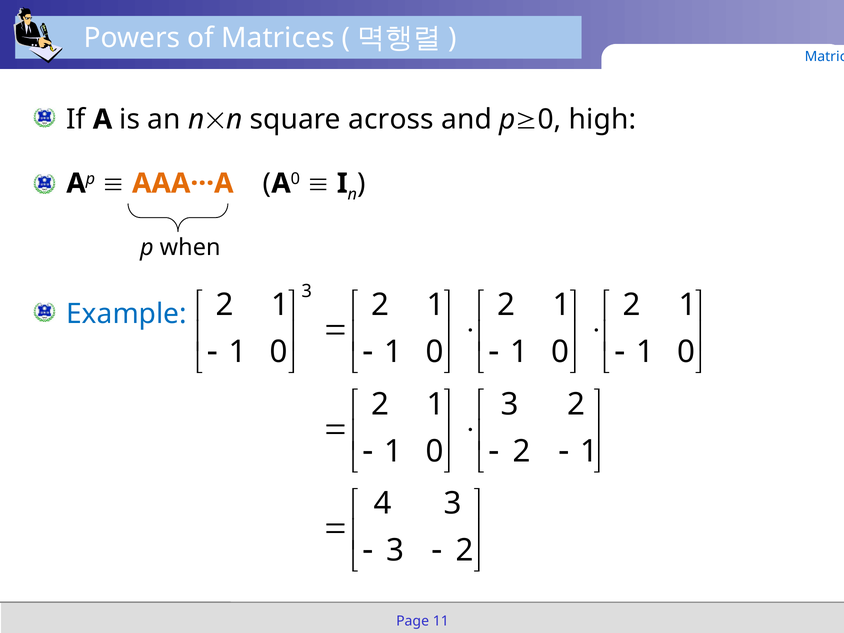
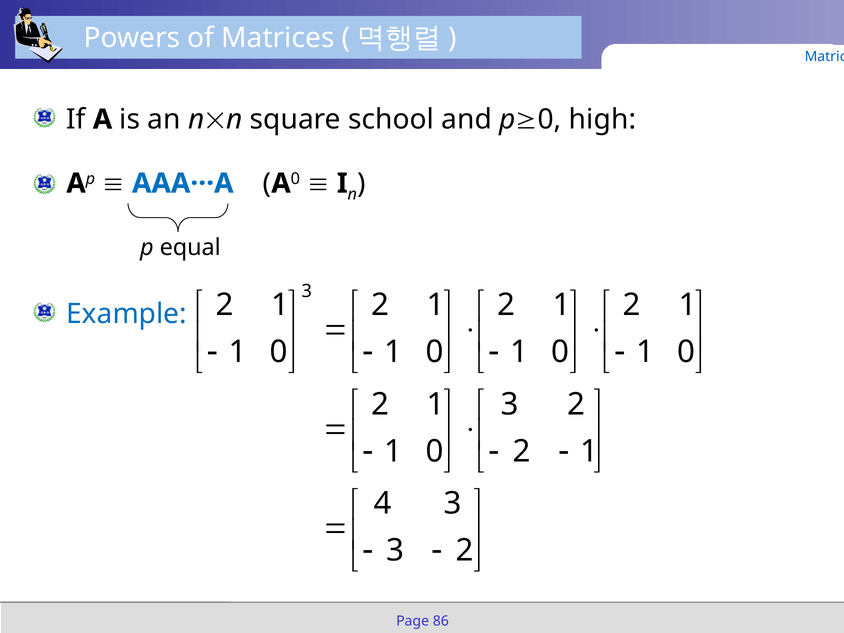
across: across -> school
AAA···A colour: orange -> blue
when: when -> equal
11: 11 -> 86
